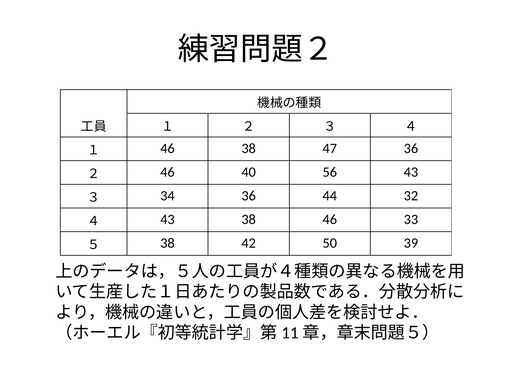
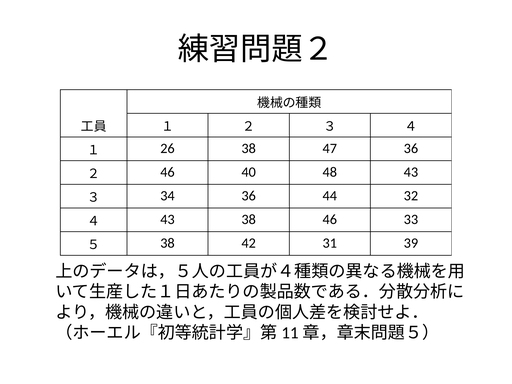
１ 46: 46 -> 26
56: 56 -> 48
50: 50 -> 31
